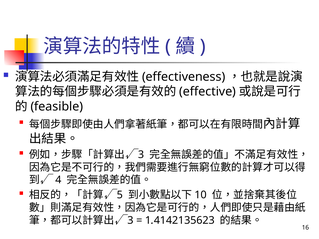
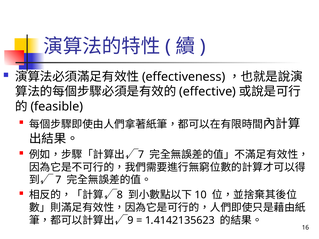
3 at (141, 155): 3 -> 7
4 at (58, 180): 4 -> 7
5: 5 -> 8
3 at (130, 221): 3 -> 9
